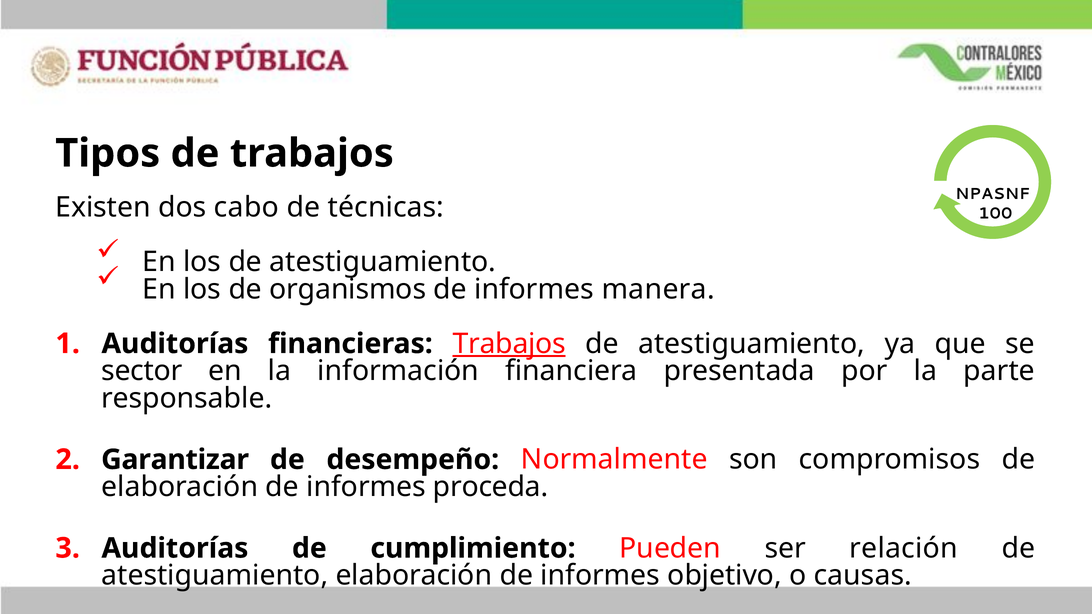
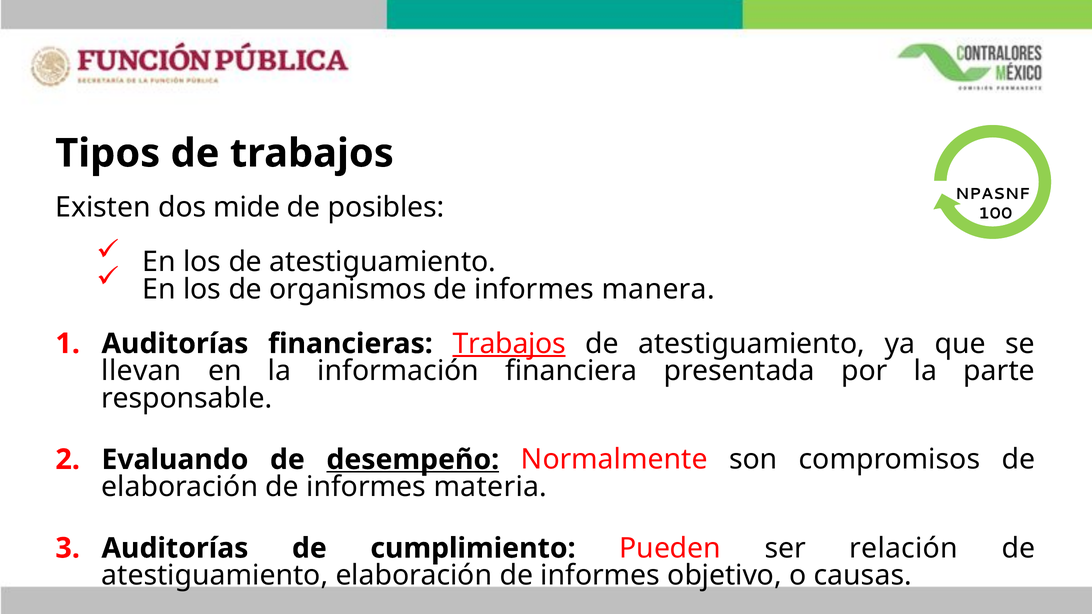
cabo: cabo -> mide
técnicas: técnicas -> posibles
sector: sector -> llevan
Garantizar: Garantizar -> Evaluando
desempeño underline: none -> present
proceda: proceda -> materia
